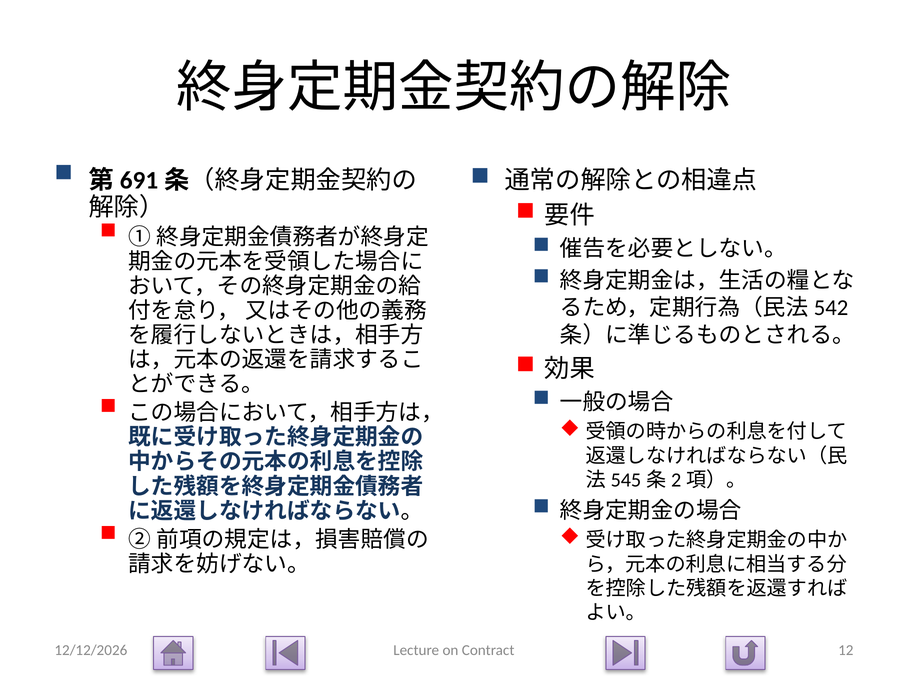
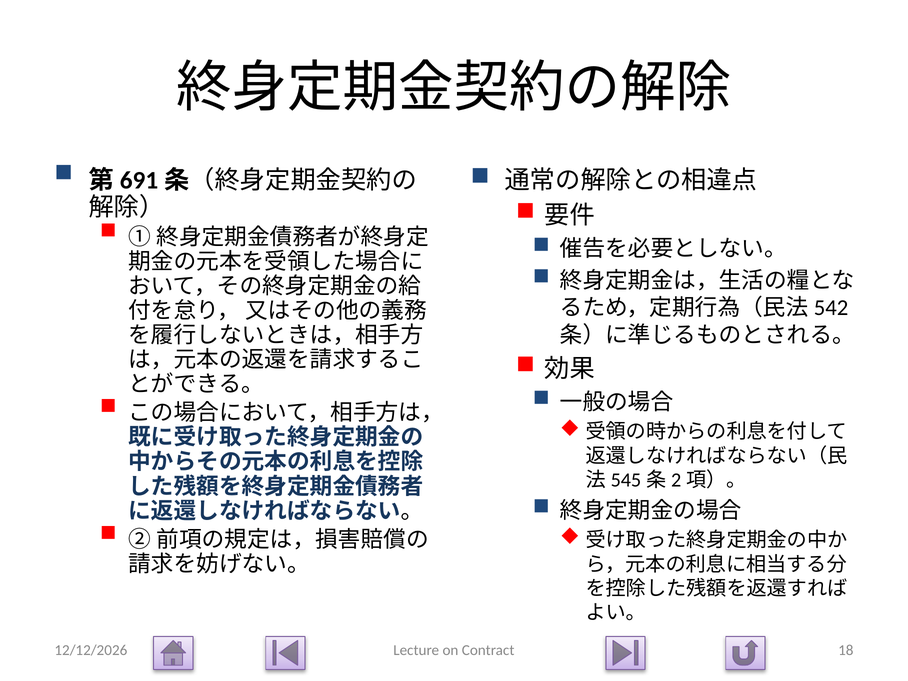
12: 12 -> 18
